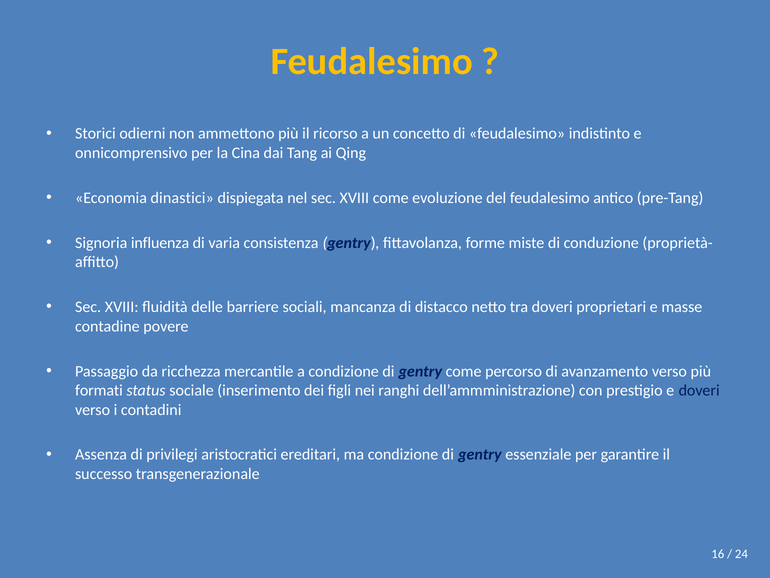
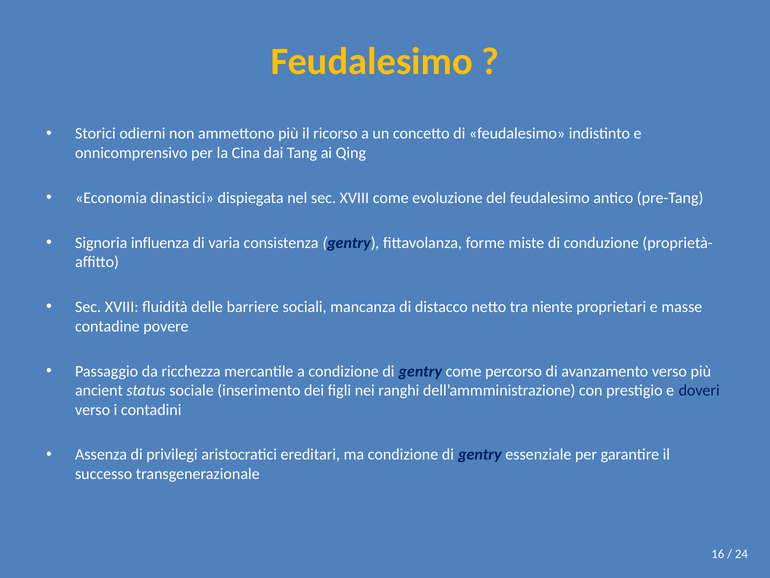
tra doveri: doveri -> niente
formati: formati -> ancient
